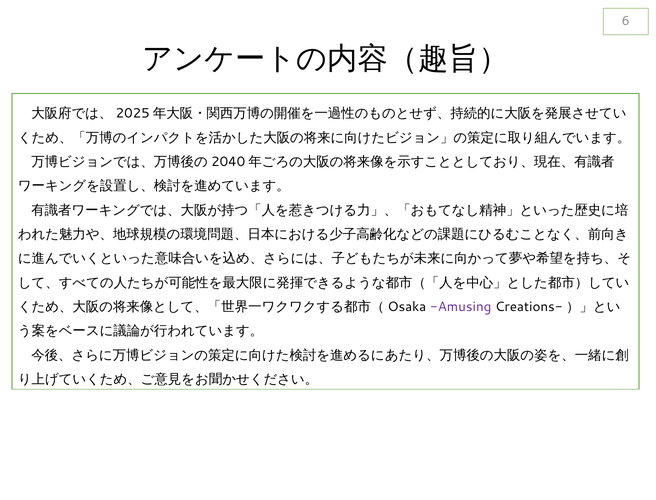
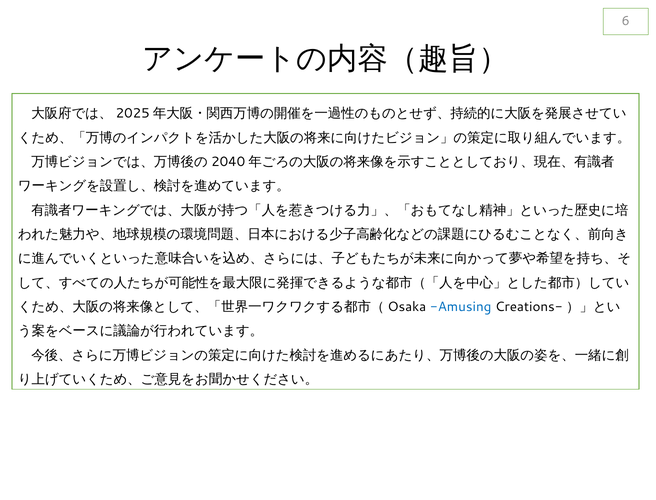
Amusing colour: purple -> blue
